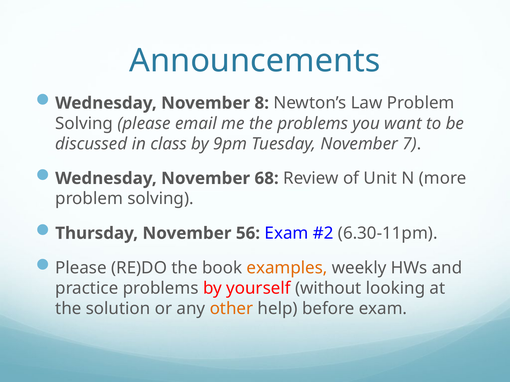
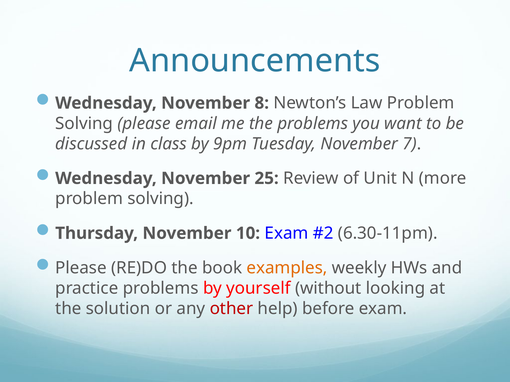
68: 68 -> 25
56: 56 -> 10
other colour: orange -> red
